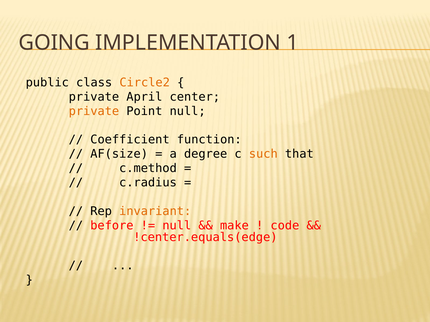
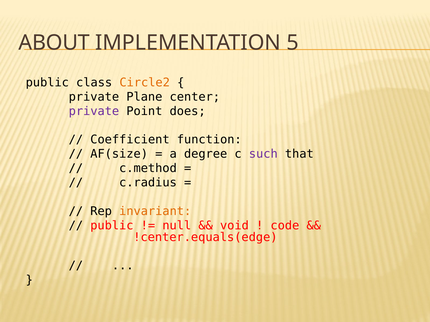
GOING: GOING -> ABOUT
1: 1 -> 5
April: April -> Plane
private at (94, 111) colour: orange -> purple
Point null: null -> does
such colour: orange -> purple
before at (112, 226): before -> public
make: make -> void
